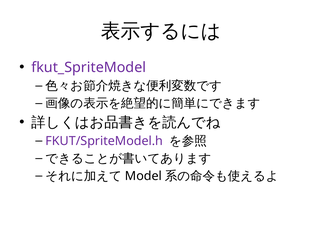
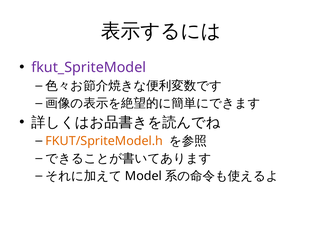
FKUT/SpriteModel.h colour: purple -> orange
